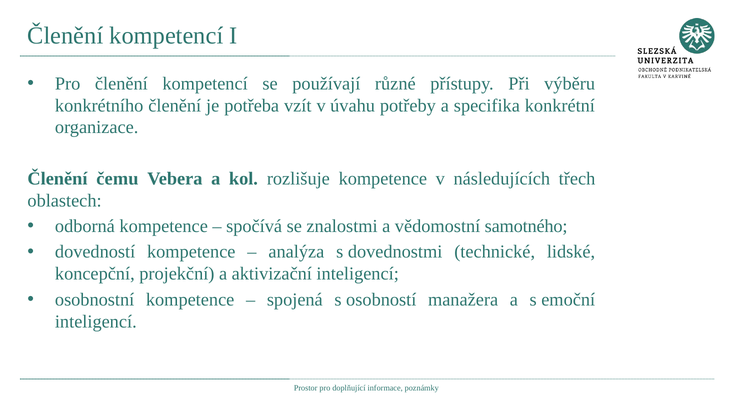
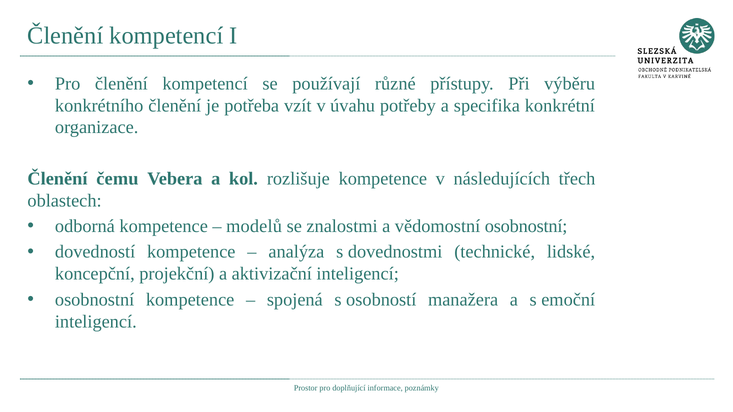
spočívá: spočívá -> modelů
vědomostní samotného: samotného -> osobnostní
